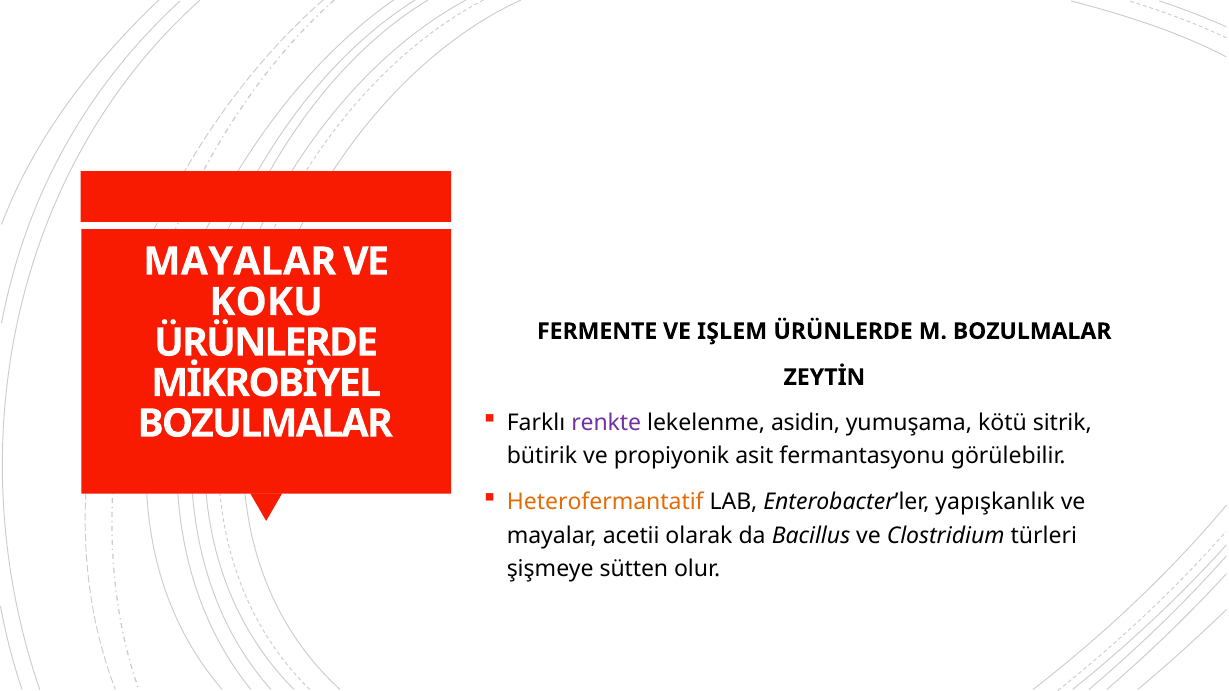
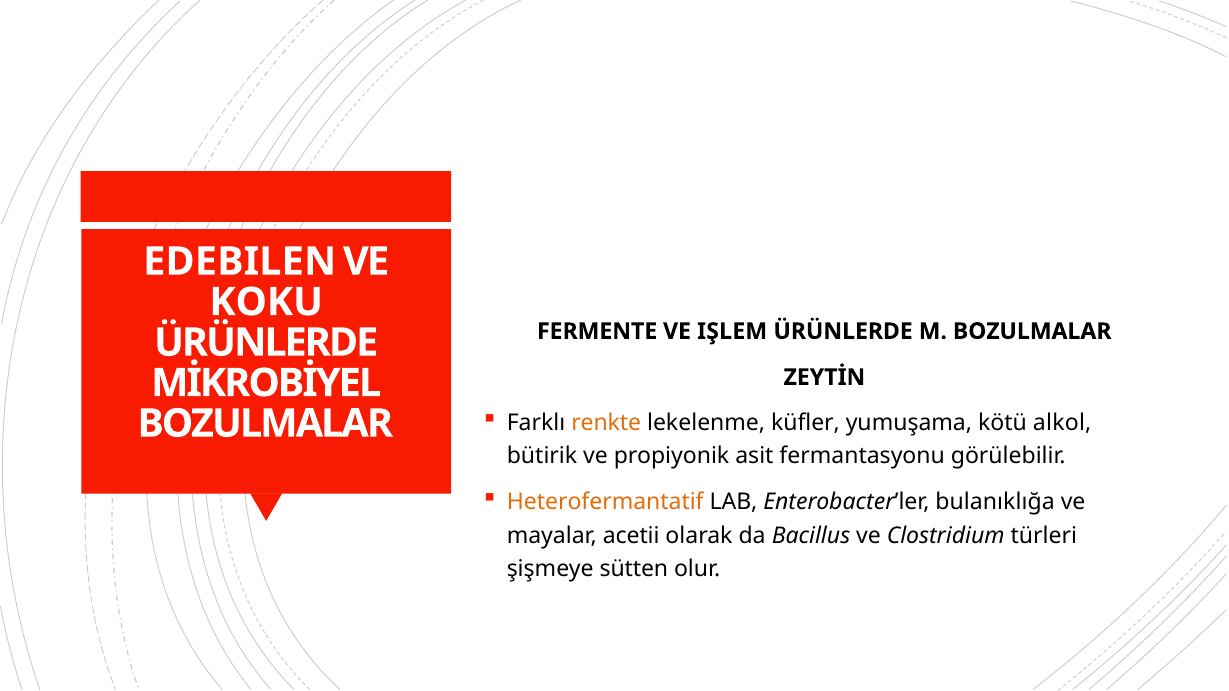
MAYALAR at (240, 262): MAYALAR -> EDEBILEN
renkte colour: purple -> orange
asidin: asidin -> küfler
sitrik: sitrik -> alkol
yapışkanlık: yapışkanlık -> bulanıklığa
